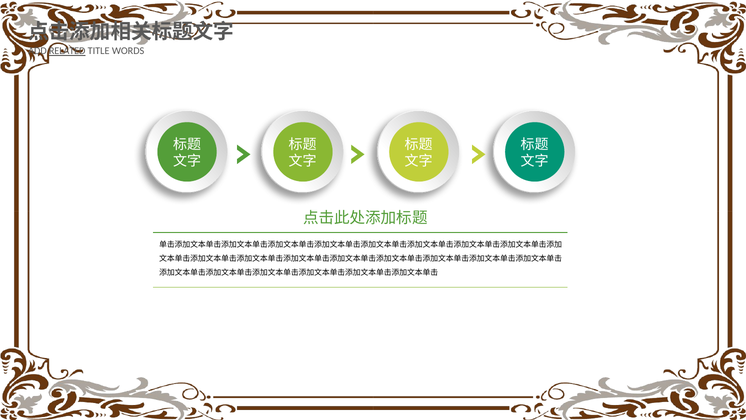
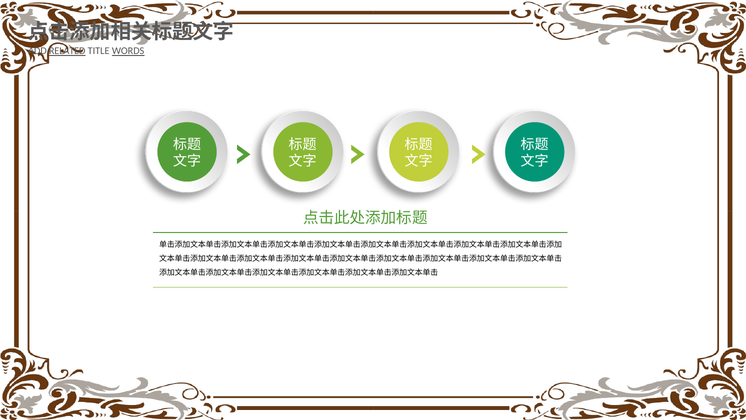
WORDS underline: none -> present
